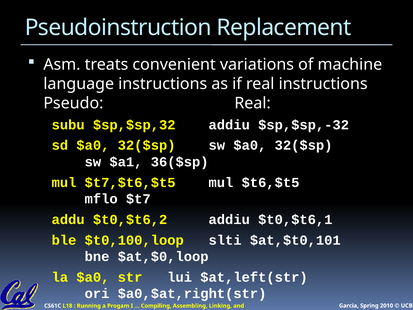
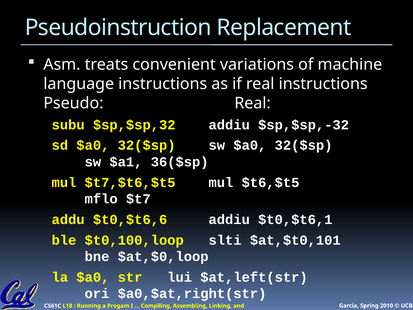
$t0,$t6,2: $t0,$t6,2 -> $t0,$t6,6
